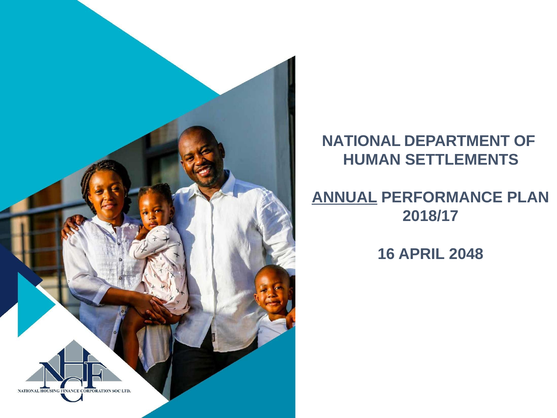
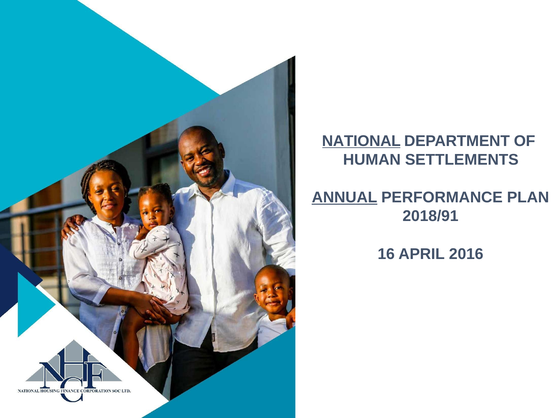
NATIONAL underline: none -> present
2018/17: 2018/17 -> 2018/91
2048: 2048 -> 2016
